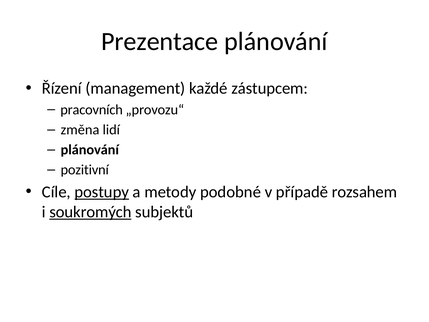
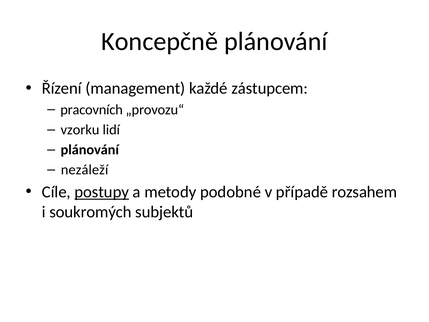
Prezentace: Prezentace -> Koncepčně
změna: změna -> vzorku
pozitivní: pozitivní -> nezáleží
soukromých underline: present -> none
